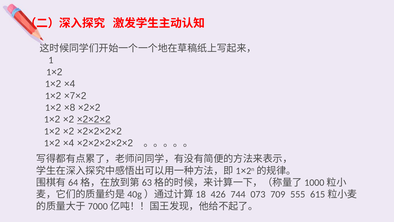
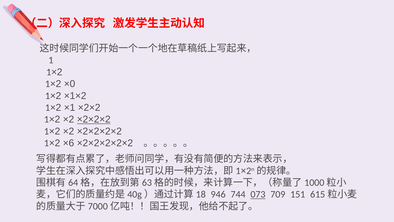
×4 at (70, 84): ×4 -> ×0
×7×2: ×7×2 -> ×1×2
×8: ×8 -> ×1
×4 at (69, 143): ×4 -> ×6
426: 426 -> 946
073 underline: none -> present
555: 555 -> 151
